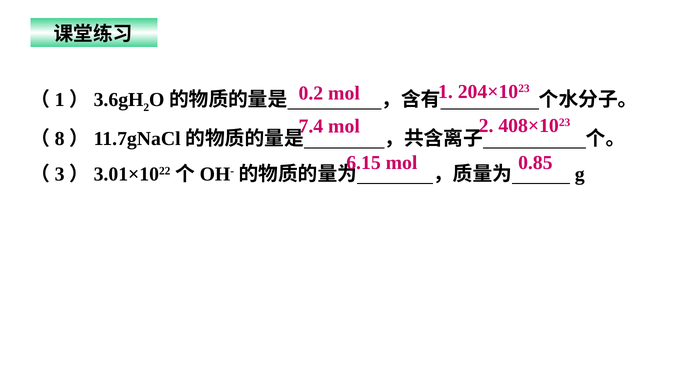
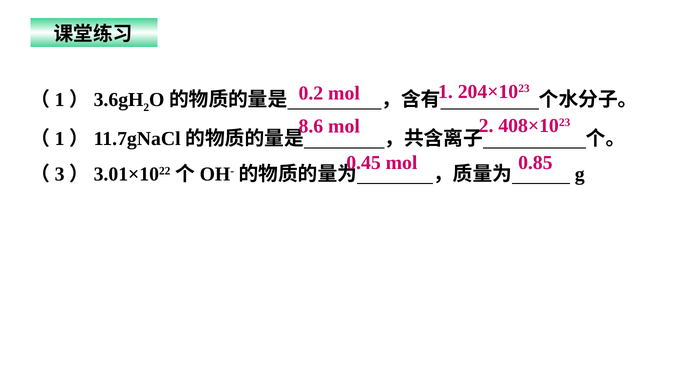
7.4: 7.4 -> 8.6
8 at (60, 138): 8 -> 1
6.15: 6.15 -> 0.45
